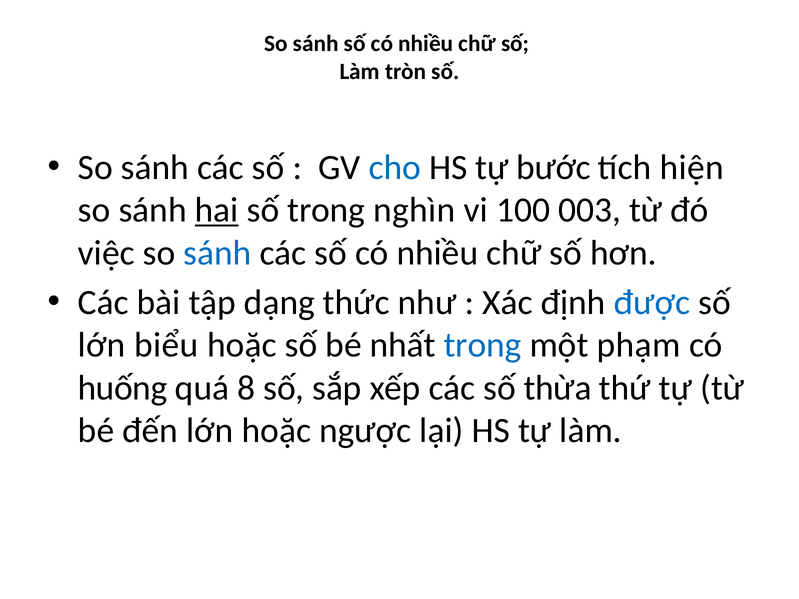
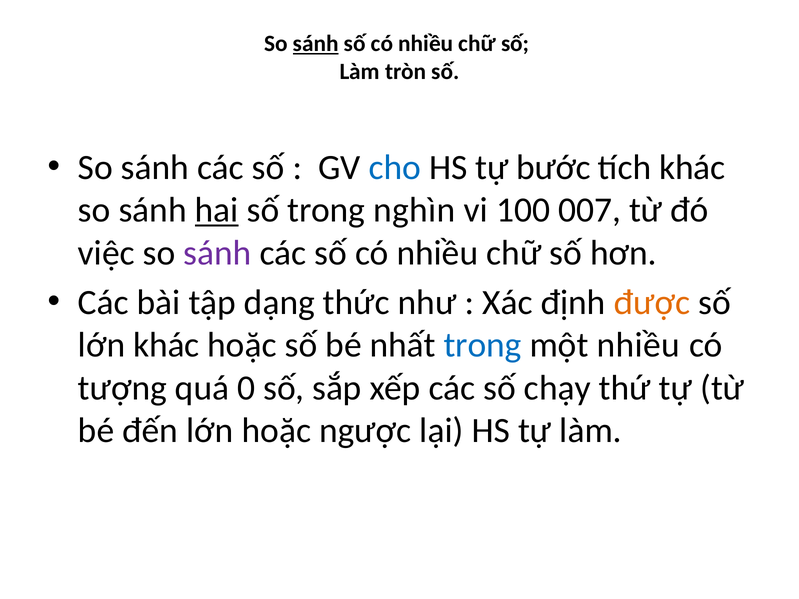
sánh at (316, 44) underline: none -> present
tích hiện: hiện -> khác
003: 003 -> 007
sánh at (218, 253) colour: blue -> purple
được colour: blue -> orange
lớn biểu: biểu -> khác
một phạm: phạm -> nhiều
huống: huống -> tượng
8: 8 -> 0
thừa: thừa -> chạy
